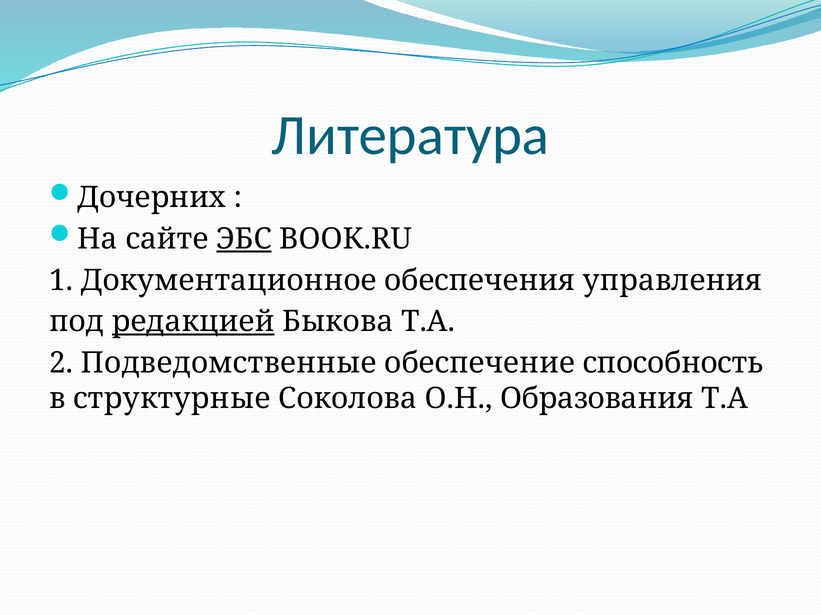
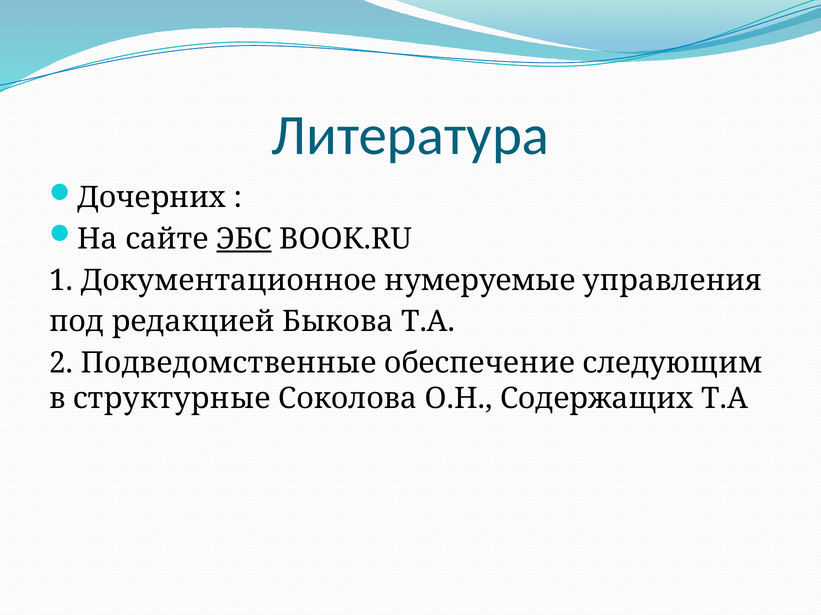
обеспечения: обеспечения -> нумеруемые
редакцией underline: present -> none
способность: способность -> следующим
Образования: Образования -> Содержащих
